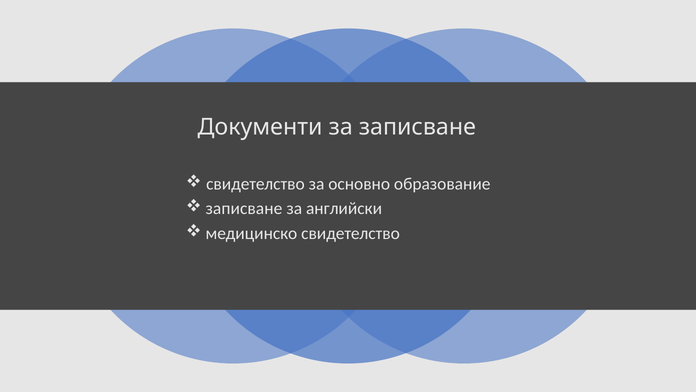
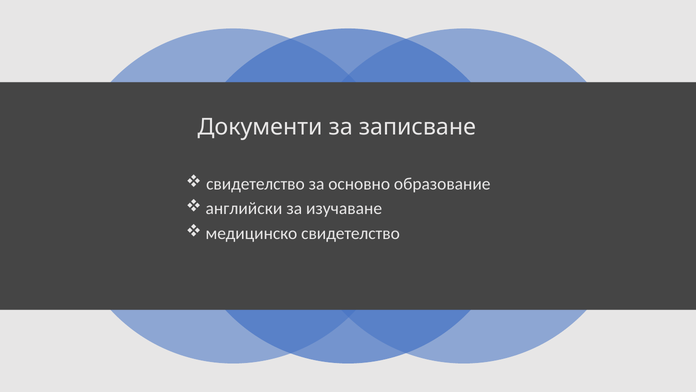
записване at (244, 208): записване -> английски
английски: английски -> изучаване
